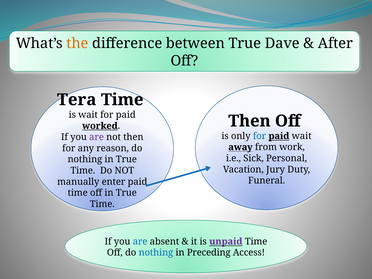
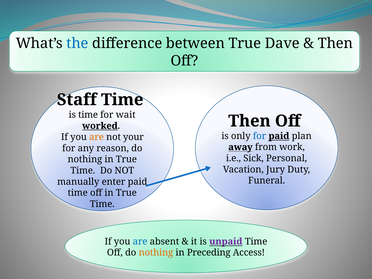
the colour: orange -> blue
After at (335, 43): After -> Then
Tera: Tera -> Staff
is wait: wait -> time
paid at (126, 115): paid -> wait
paid wait: wait -> plan
are at (97, 137) colour: purple -> orange
not then: then -> your
nothing at (156, 253) colour: blue -> orange
